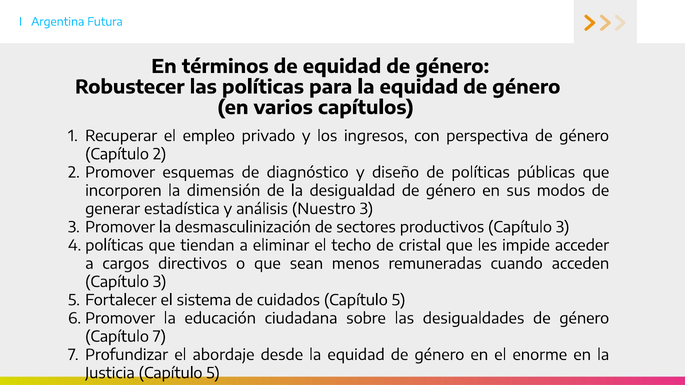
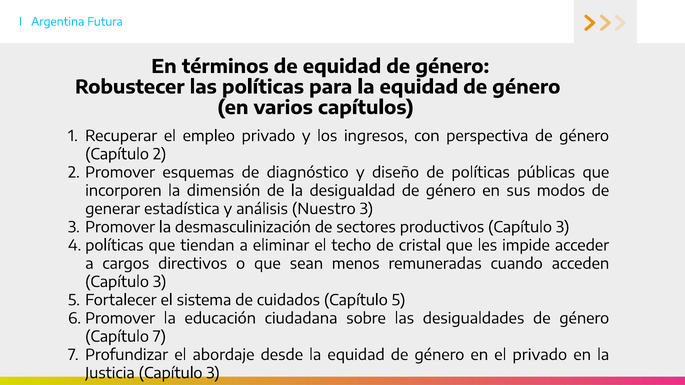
el enorme: enorme -> privado
Justicia Capítulo 5: 5 -> 3
